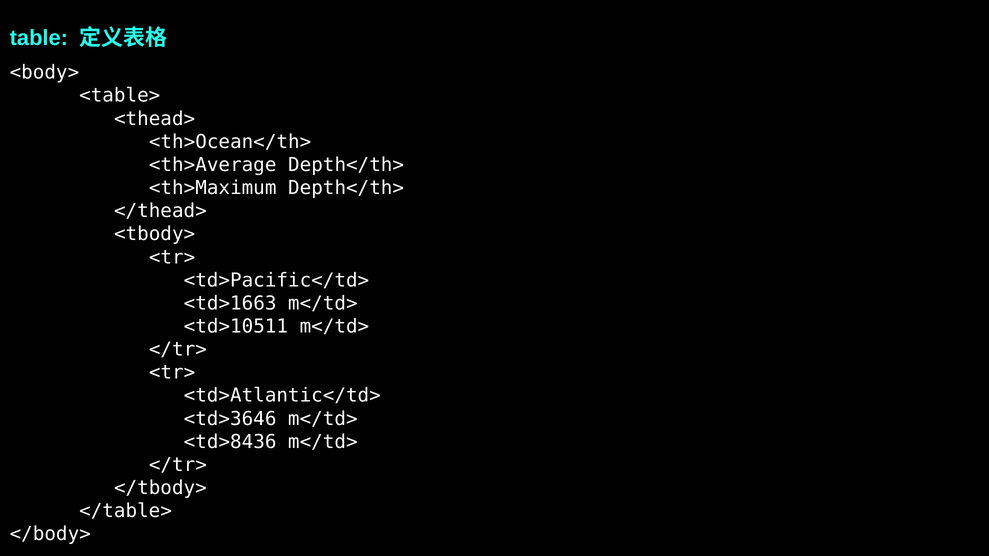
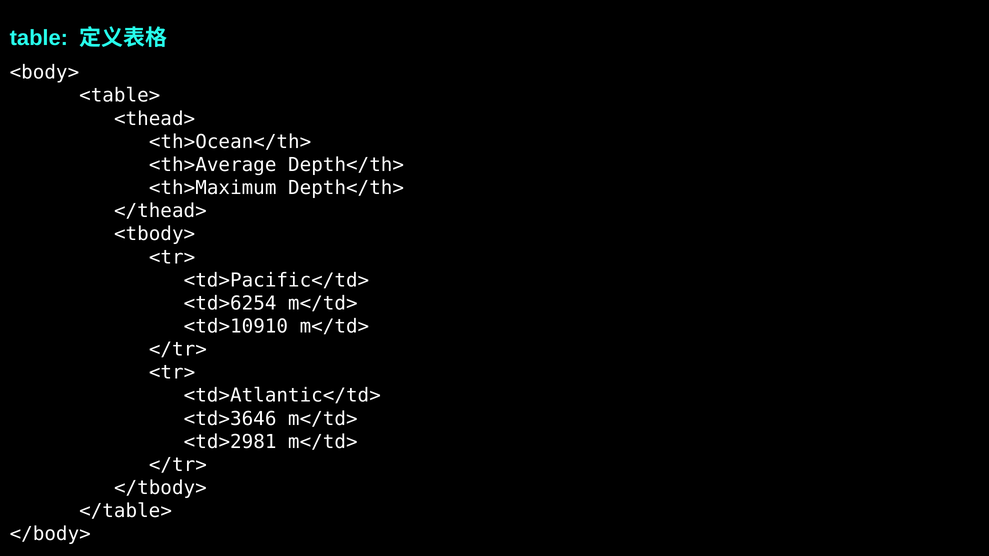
<td>1663: <td>1663 -> <td>6254
<td>10511: <td>10511 -> <td>10910
<td>8436: <td>8436 -> <td>2981
